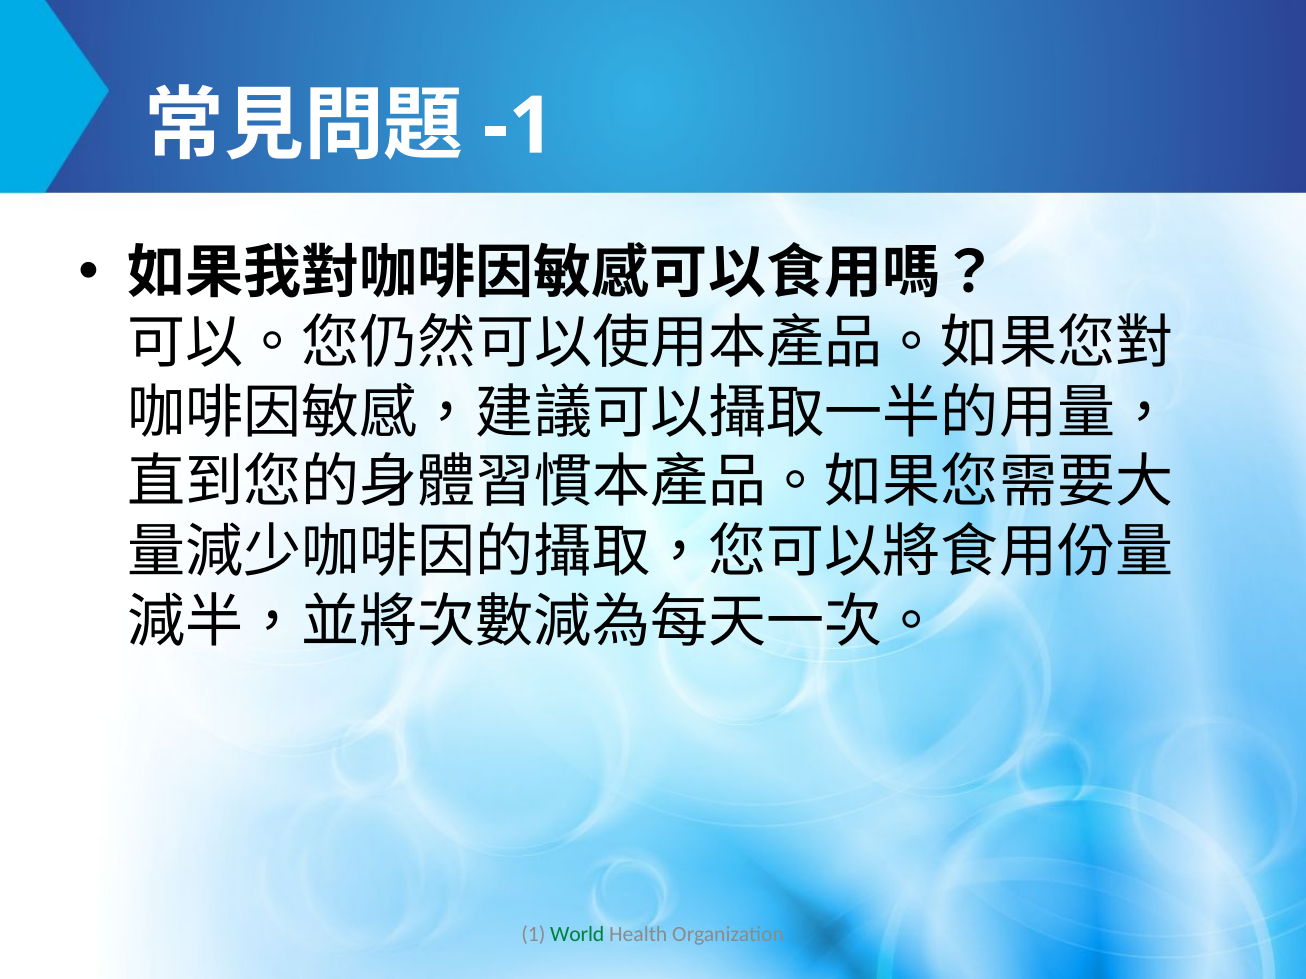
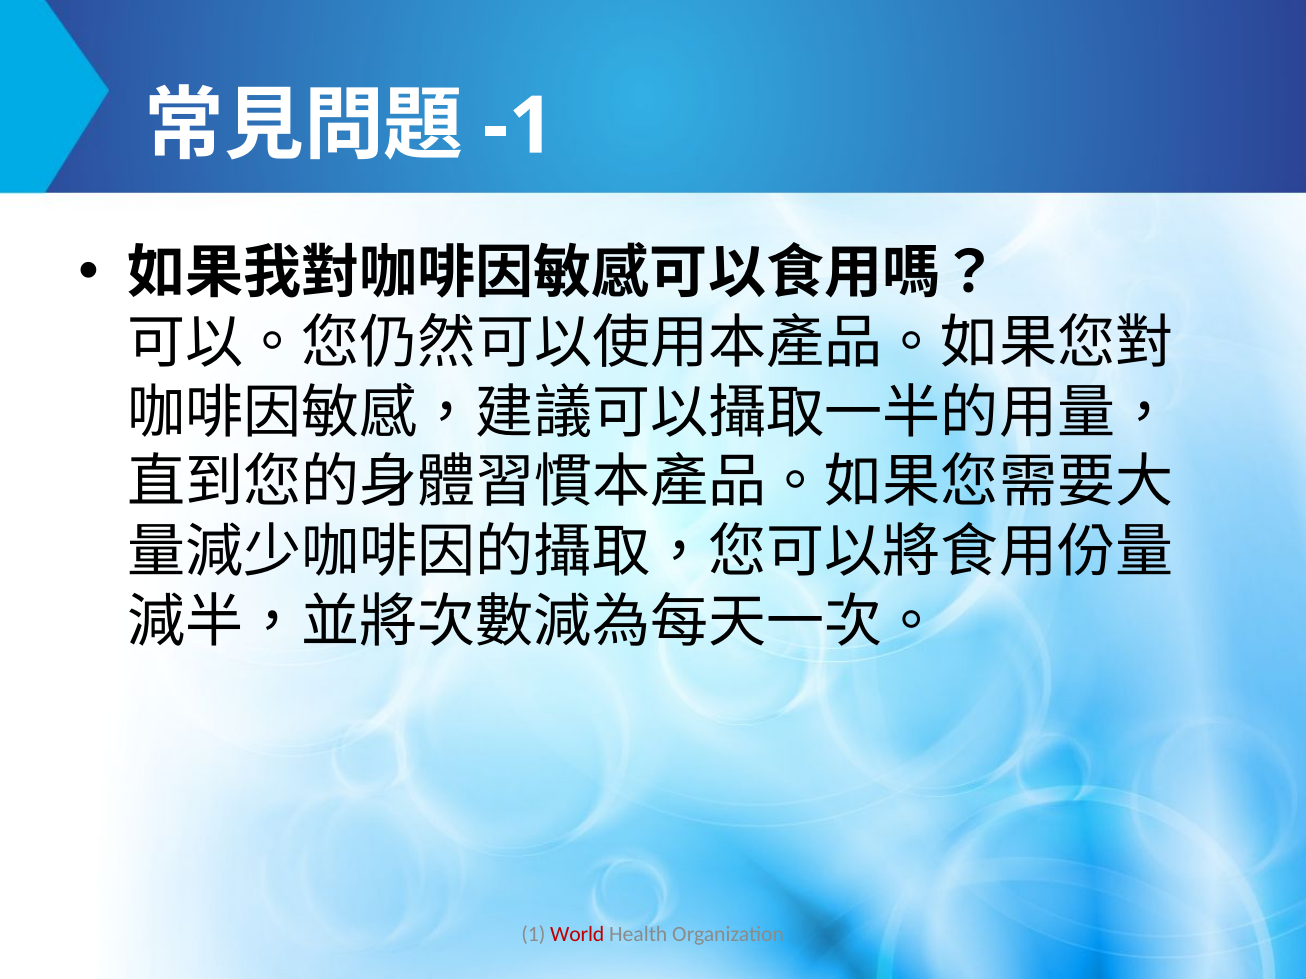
World colour: green -> red
